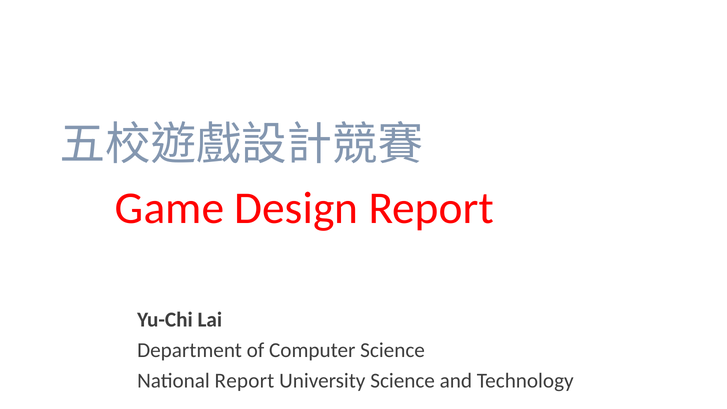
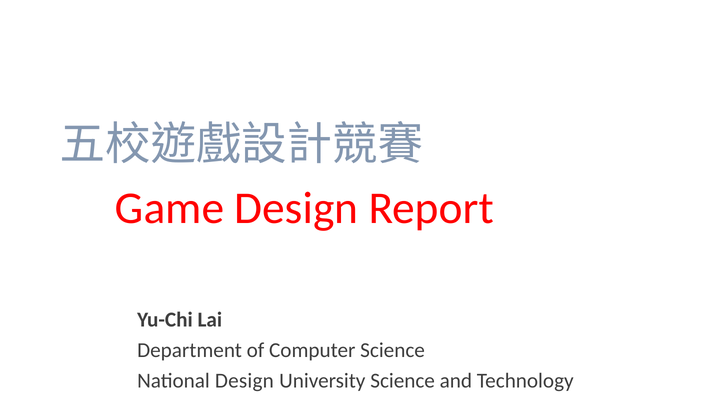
National Report: Report -> Design
